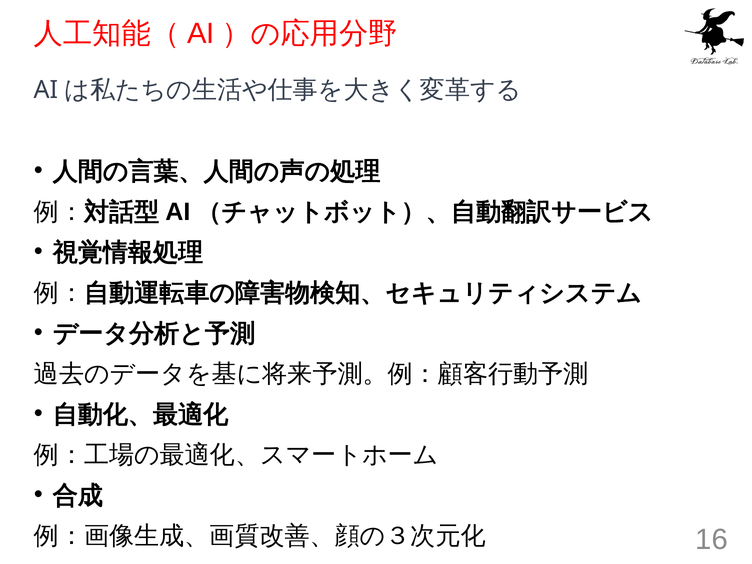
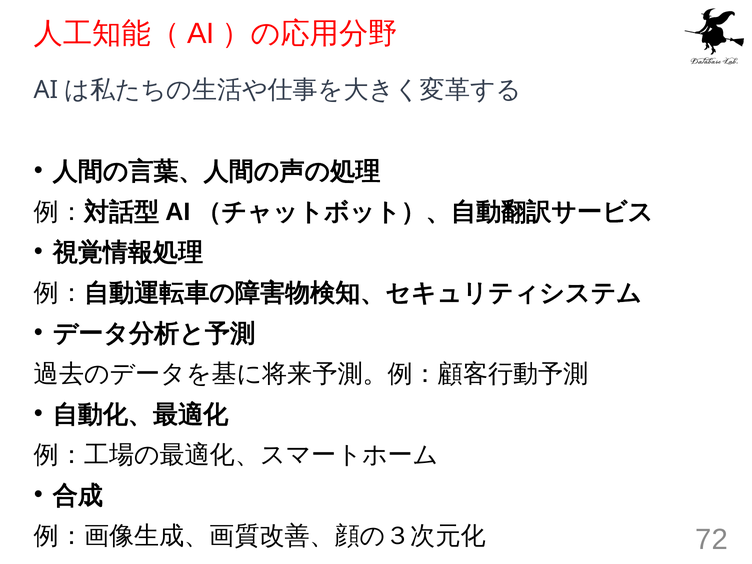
16: 16 -> 72
